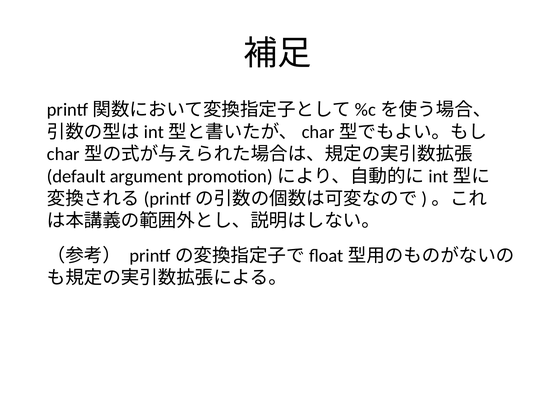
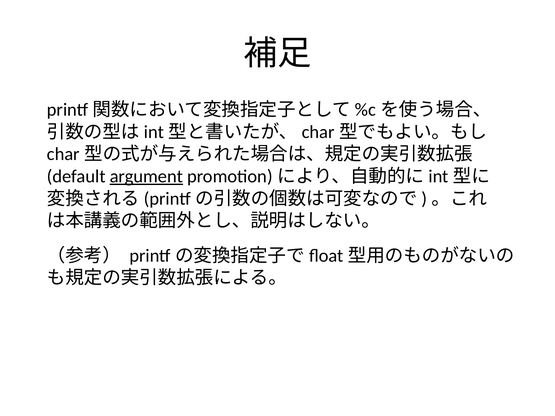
argument underline: none -> present
